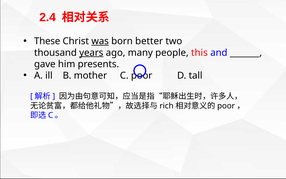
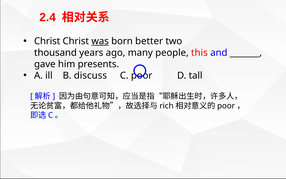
These at (47, 41): These -> Christ
years underline: present -> none
mother: mother -> discuss
